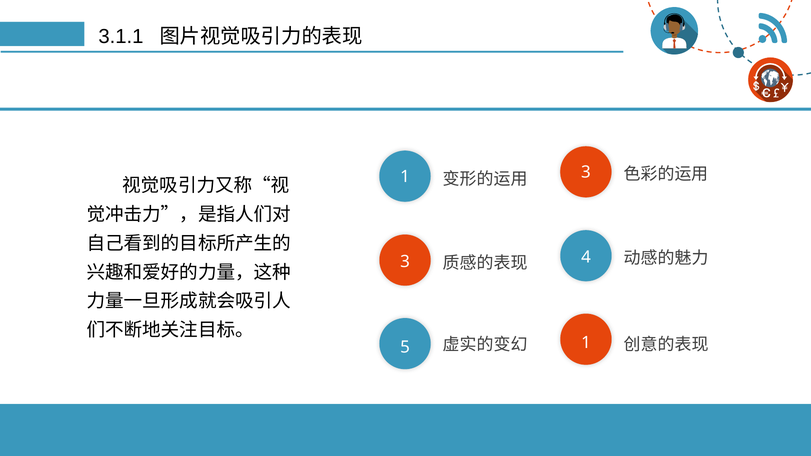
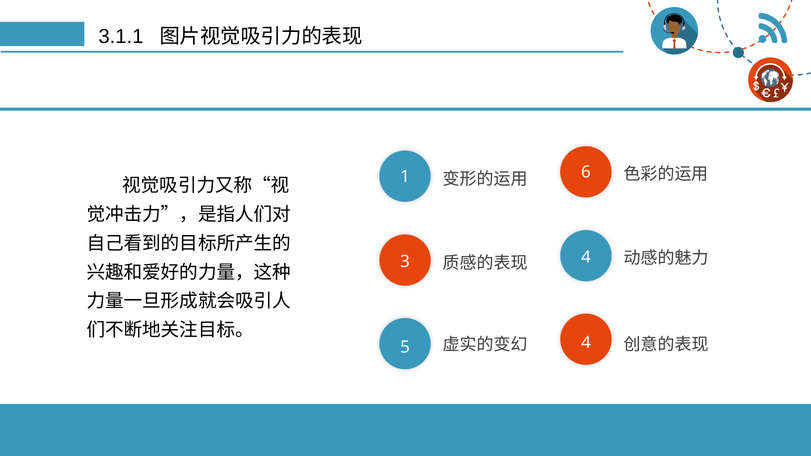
3 at (586, 172): 3 -> 6
1 at (586, 343): 1 -> 4
